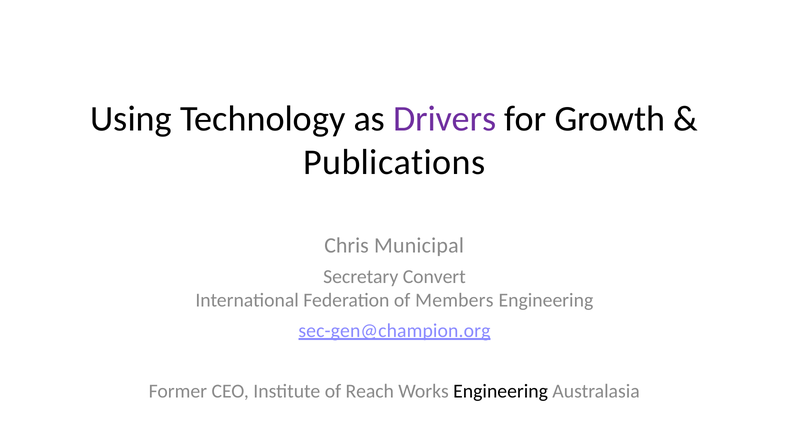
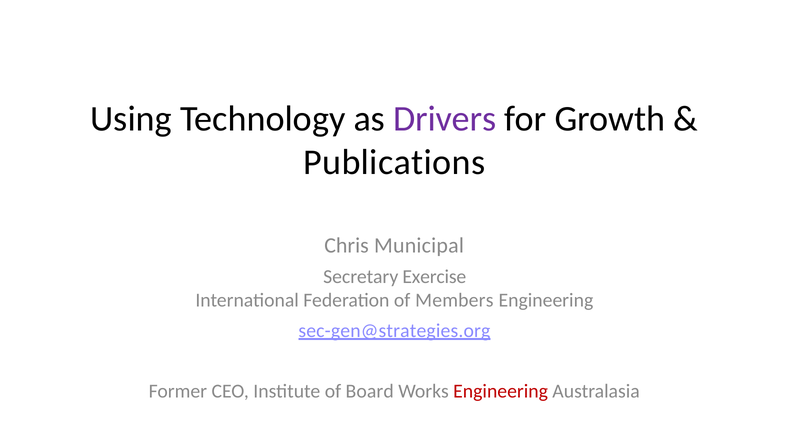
Convert: Convert -> Exercise
sec-gen@champion.org: sec-gen@champion.org -> sec-gen@strategies.org
Reach: Reach -> Board
Engineering at (501, 391) colour: black -> red
